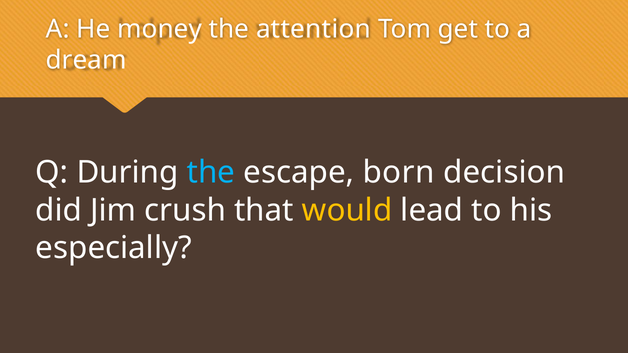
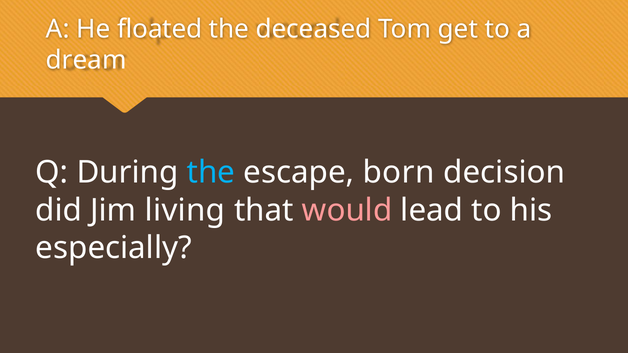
money: money -> floated
attention: attention -> deceased
crush: crush -> living
would colour: yellow -> pink
